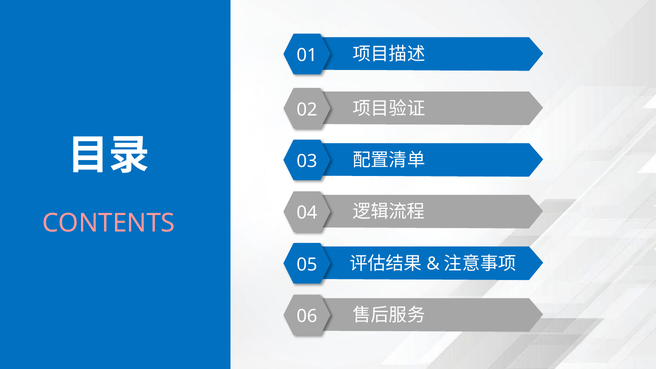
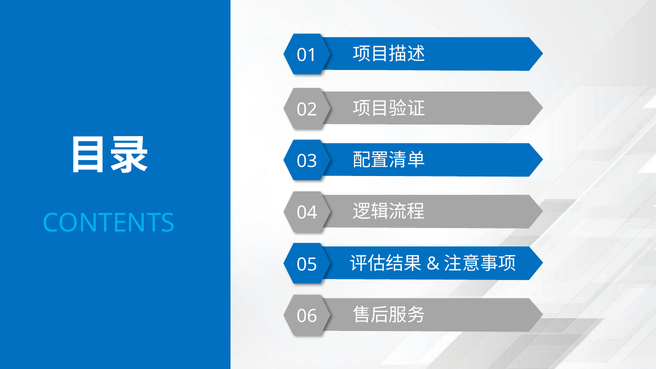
CONTENTS colour: pink -> light blue
